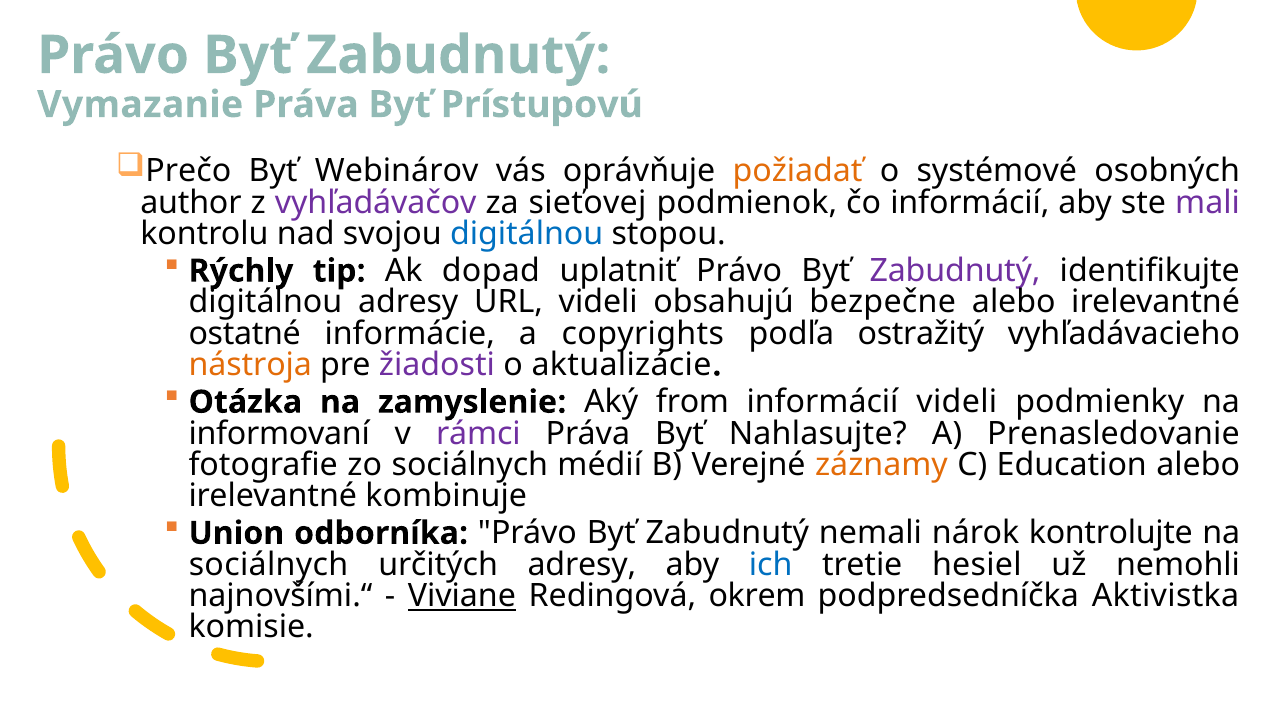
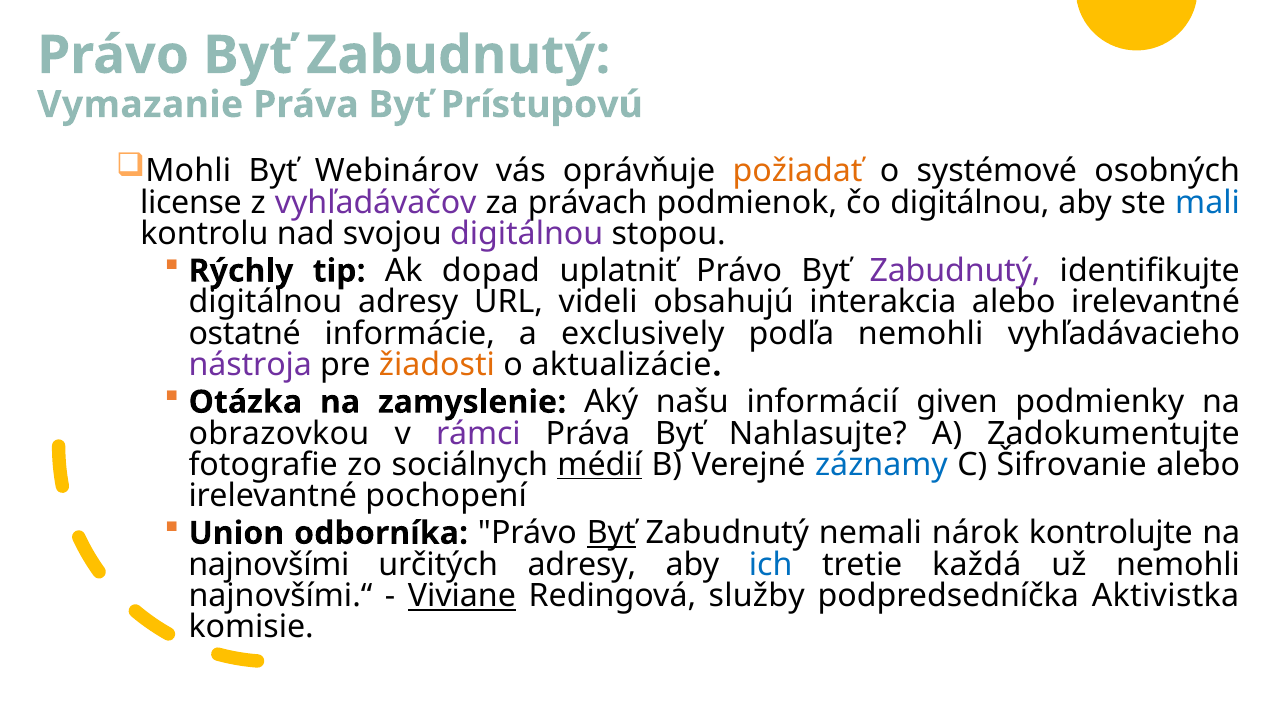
Prečo: Prečo -> Mohli
author: author -> license
sieťovej: sieťovej -> právach
čo informácií: informácií -> digitálnou
mali colour: purple -> blue
digitálnou at (527, 234) colour: blue -> purple
bezpečne: bezpečne -> interakcia
copyrights: copyrights -> exclusively
podľa ostražitý: ostražitý -> nemohli
nástroja colour: orange -> purple
žiadosti colour: purple -> orange
from: from -> našu
informácií videli: videli -> given
informovaní: informovaní -> obrazovkou
Prenasledovanie: Prenasledovanie -> Zadokumentujte
médií underline: none -> present
záznamy colour: orange -> blue
Education: Education -> Šifrovanie
kombinuje: kombinuje -> pochopení
Byť at (611, 533) underline: none -> present
sociálnych at (268, 564): sociálnych -> najnovšími
hesiel: hesiel -> každá
okrem: okrem -> služby
